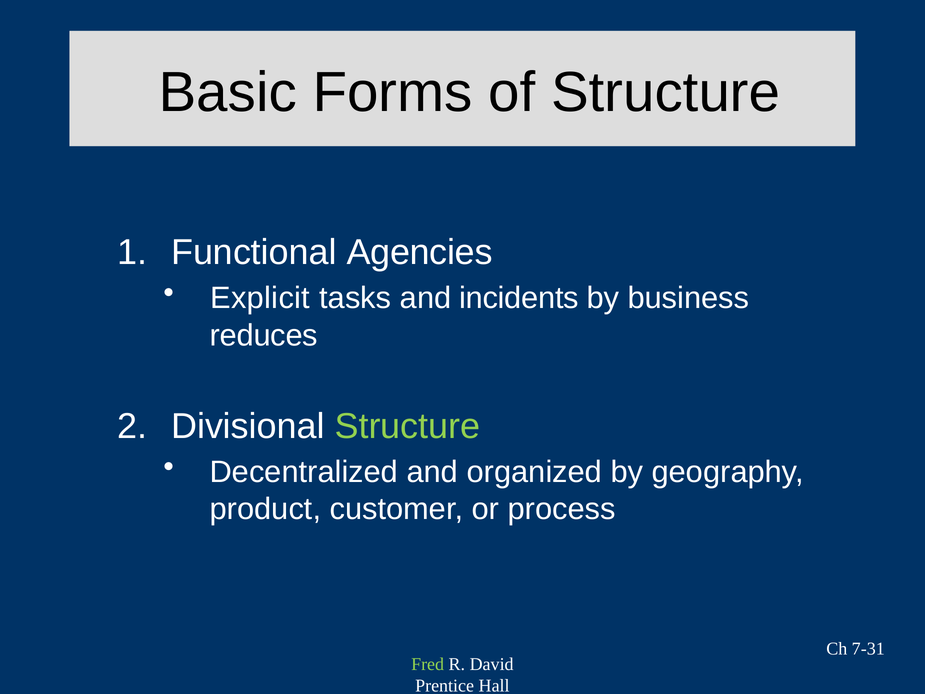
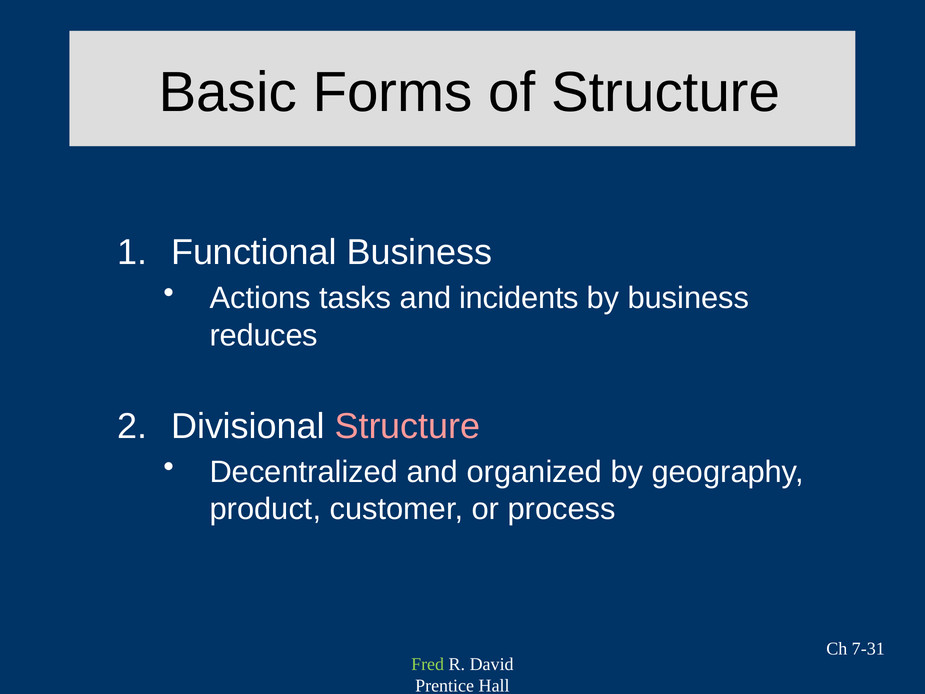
Functional Agencies: Agencies -> Business
Explicit: Explicit -> Actions
Structure at (407, 426) colour: light green -> pink
